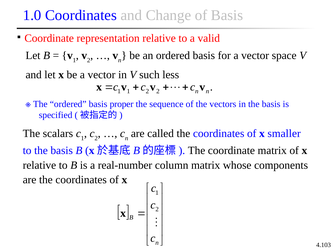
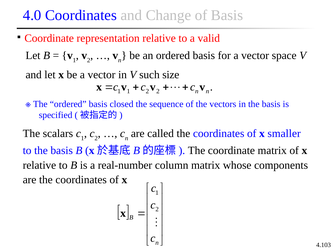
1.0: 1.0 -> 4.0
less: less -> size
proper: proper -> closed
